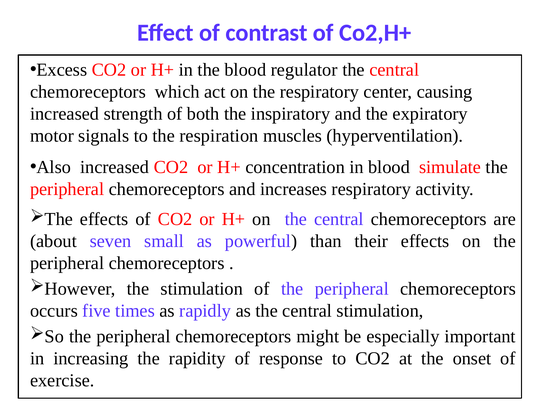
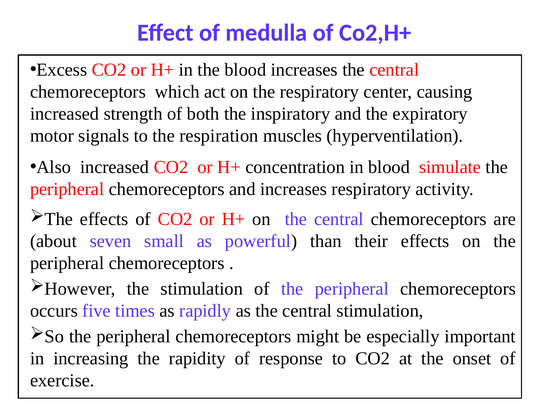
contrast: contrast -> medulla
blood regulator: regulator -> increases
